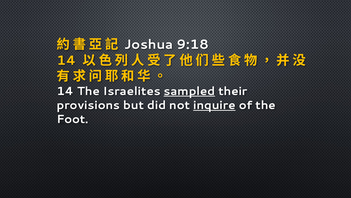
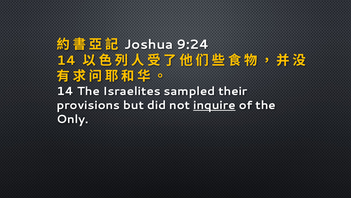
9:18: 9:18 -> 9:24
sampled underline: present -> none
Foot: Foot -> Only
